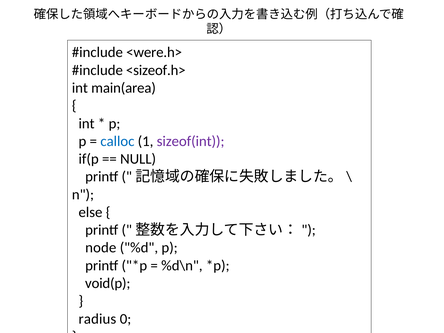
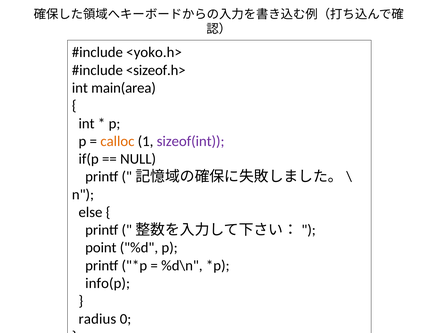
<were.h>: <were.h> -> <yoko.h>
calloc colour: blue -> orange
node: node -> point
void(p: void(p -> info(p
